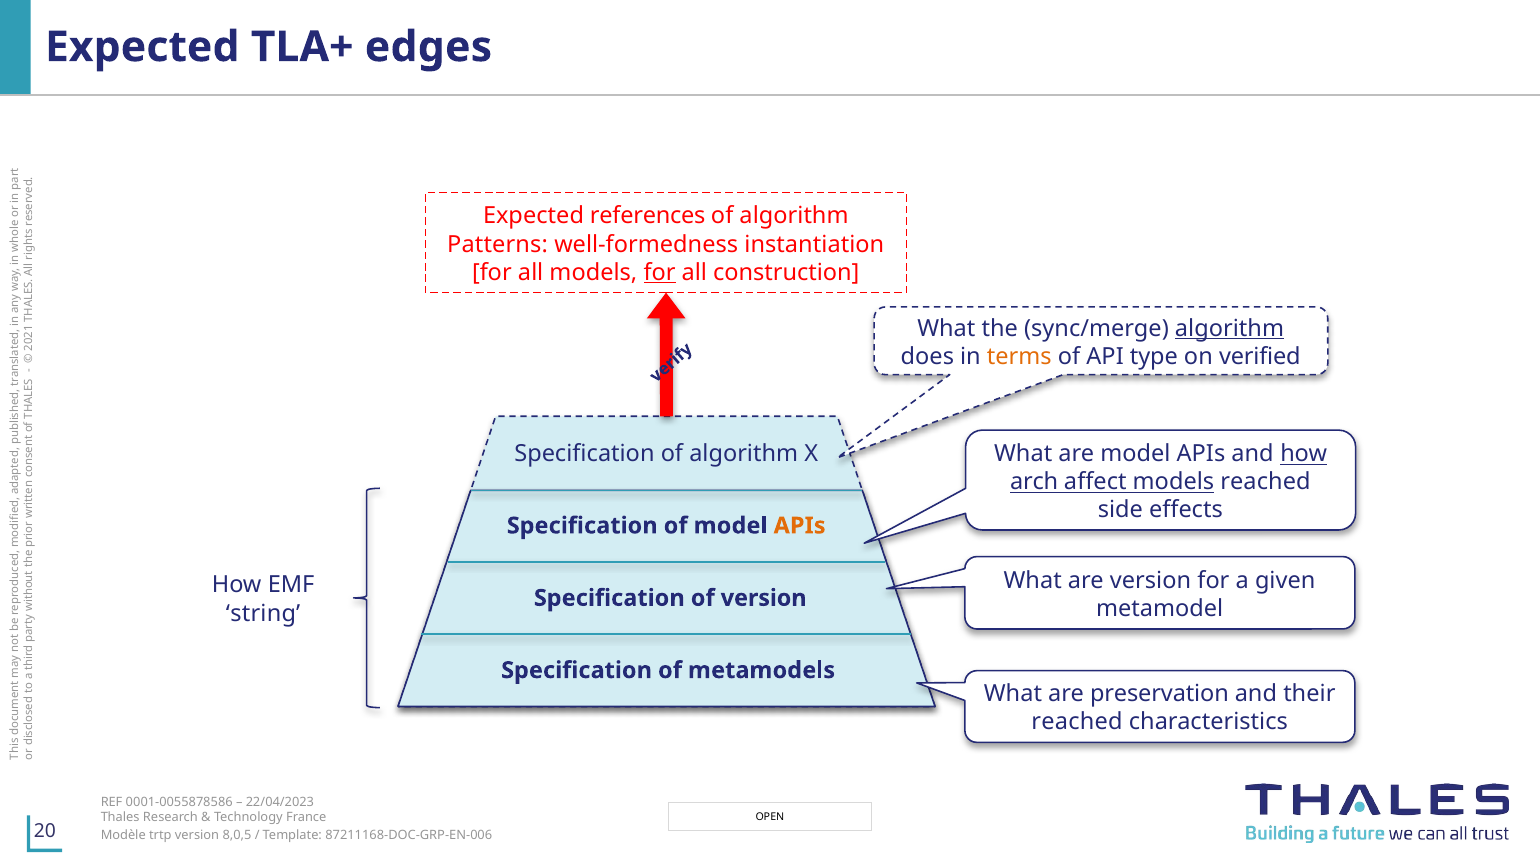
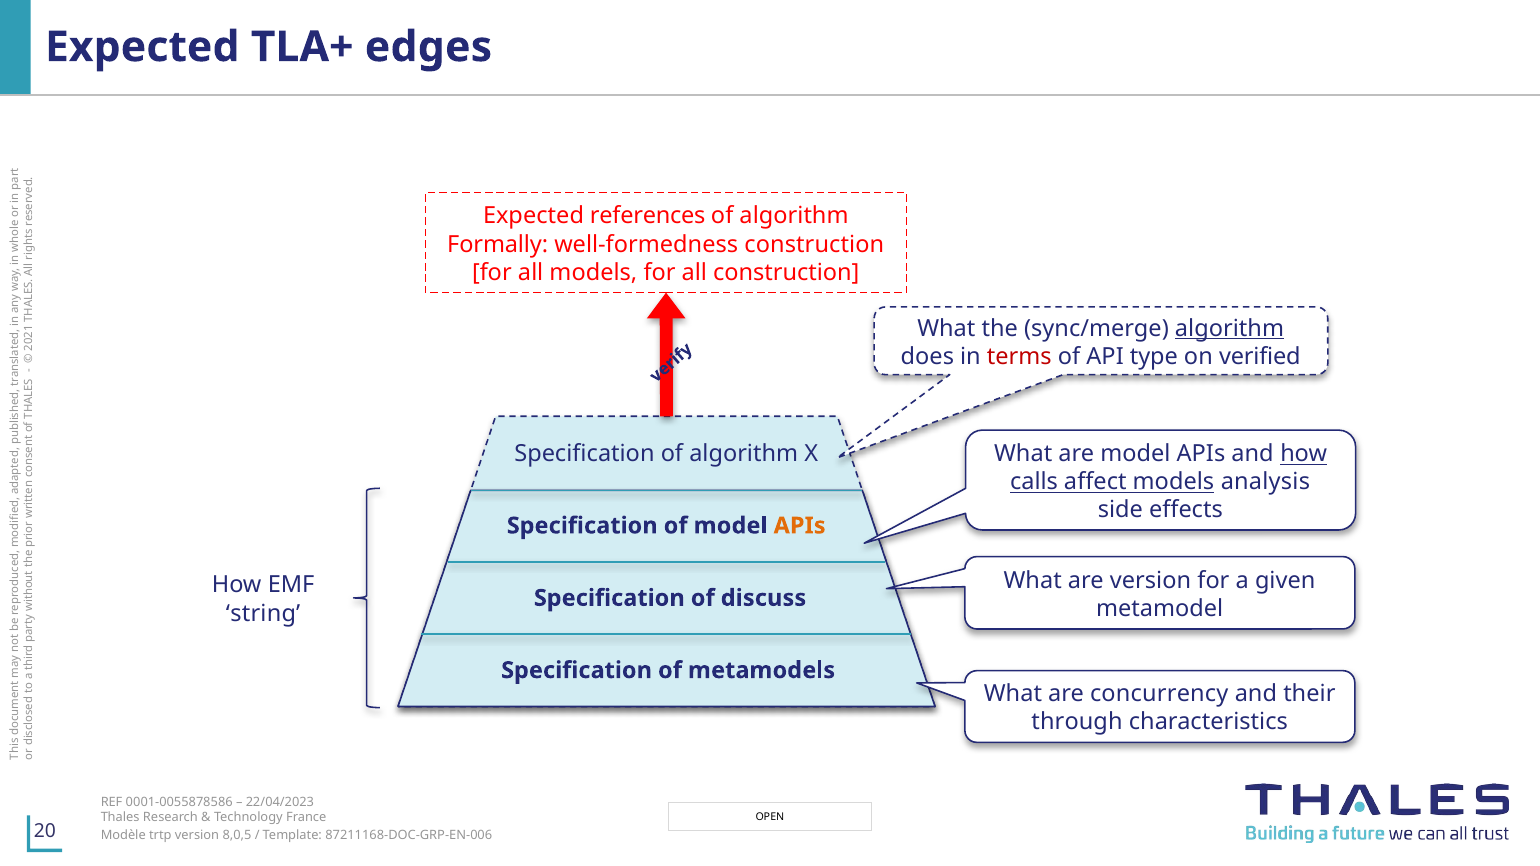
Patterns: Patterns -> Formally
well-formedness instantiation: instantiation -> construction
for at (660, 273) underline: present -> none
terms colour: orange -> red
arch: arch -> calls
models reached: reached -> analysis
of version: version -> discuss
preservation: preservation -> concurrency
reached at (1077, 722): reached -> through
